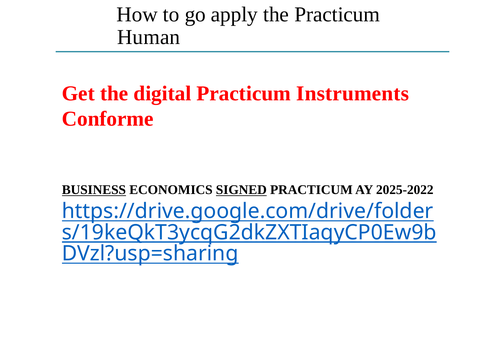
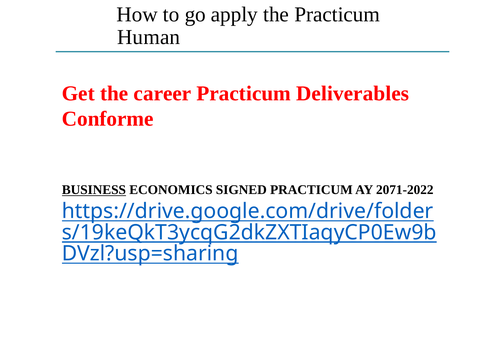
digital: digital -> career
Instruments: Instruments -> Deliverables
SIGNED underline: present -> none
2025-2022: 2025-2022 -> 2071-2022
